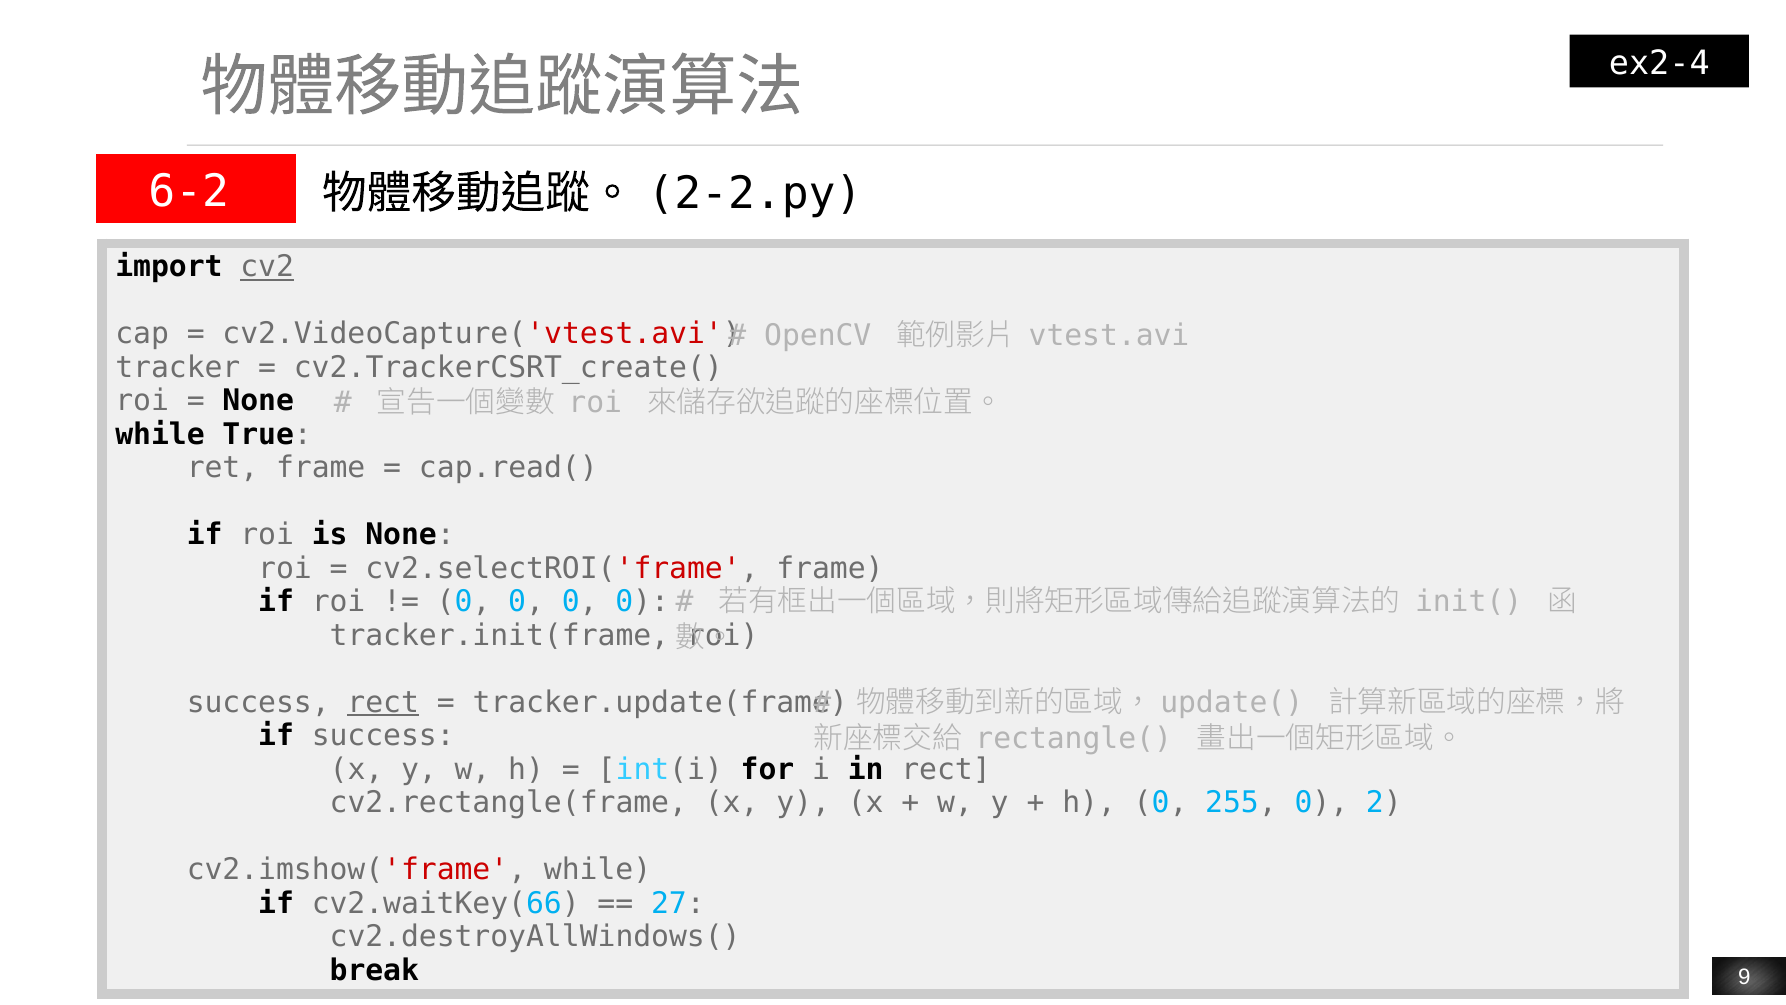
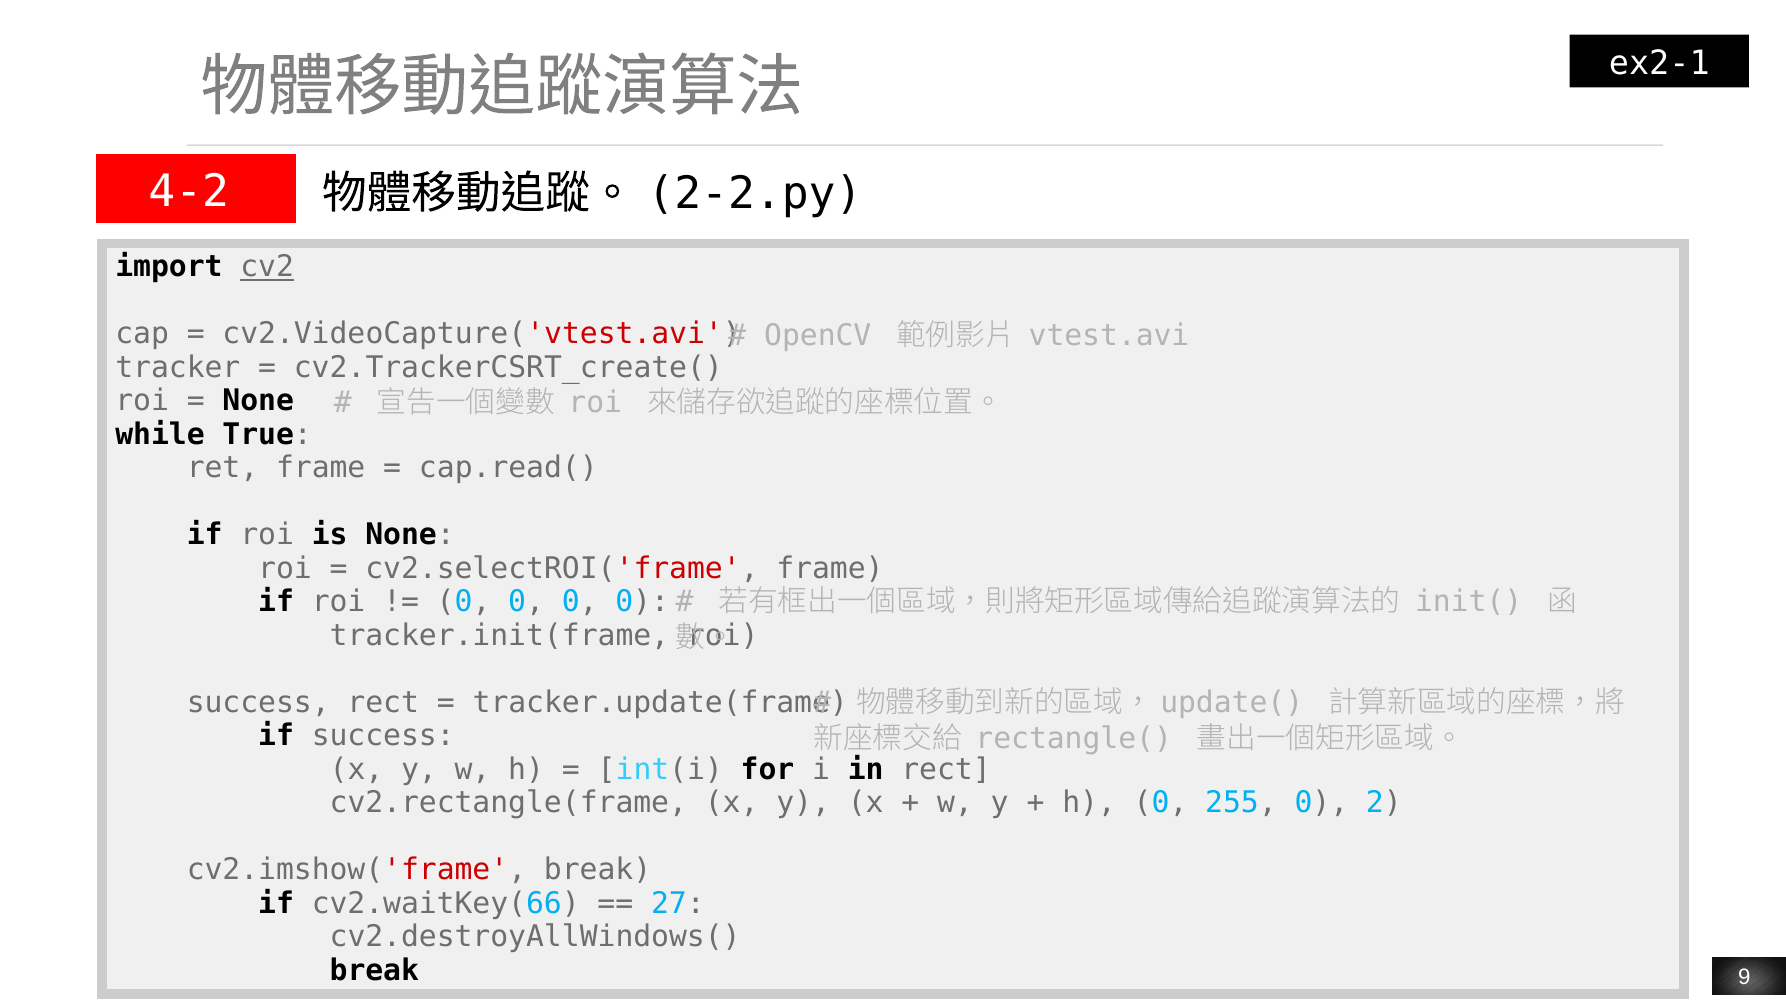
ex2-4: ex2-4 -> ex2-1
6-2: 6-2 -> 4-2
rect at (383, 702) underline: present -> none
cv2.imshow('frame while: while -> break
